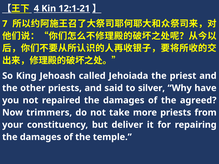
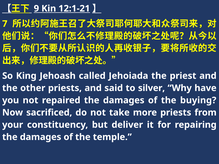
4: 4 -> 9
agreed: agreed -> buying
trimmers: trimmers -> sacrificed
